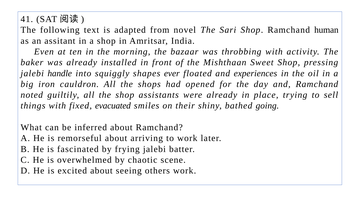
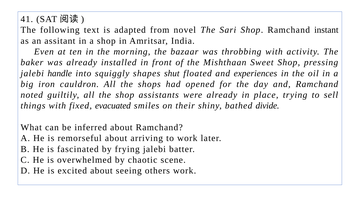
human: human -> instant
ever: ever -> shut
going: going -> divide
